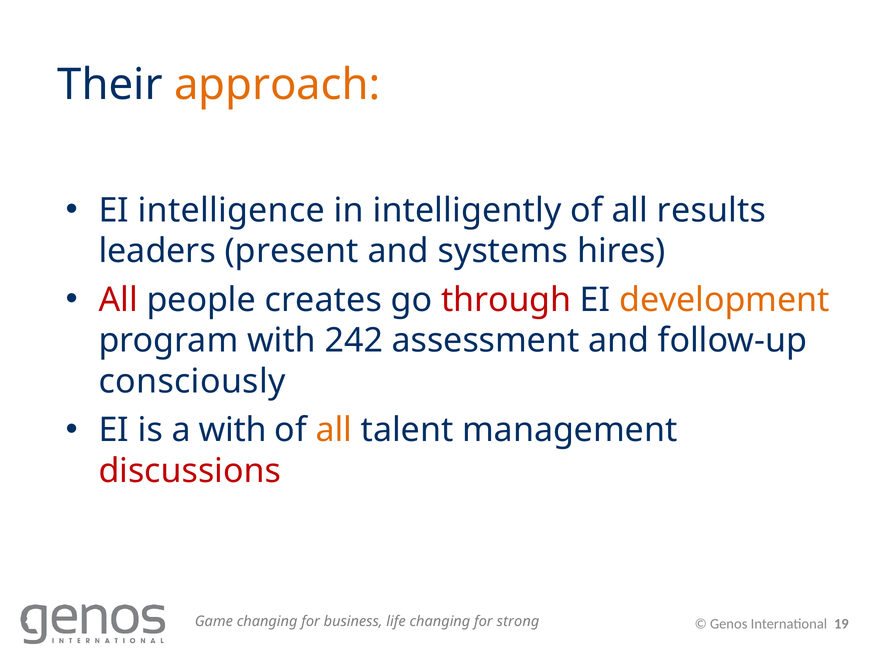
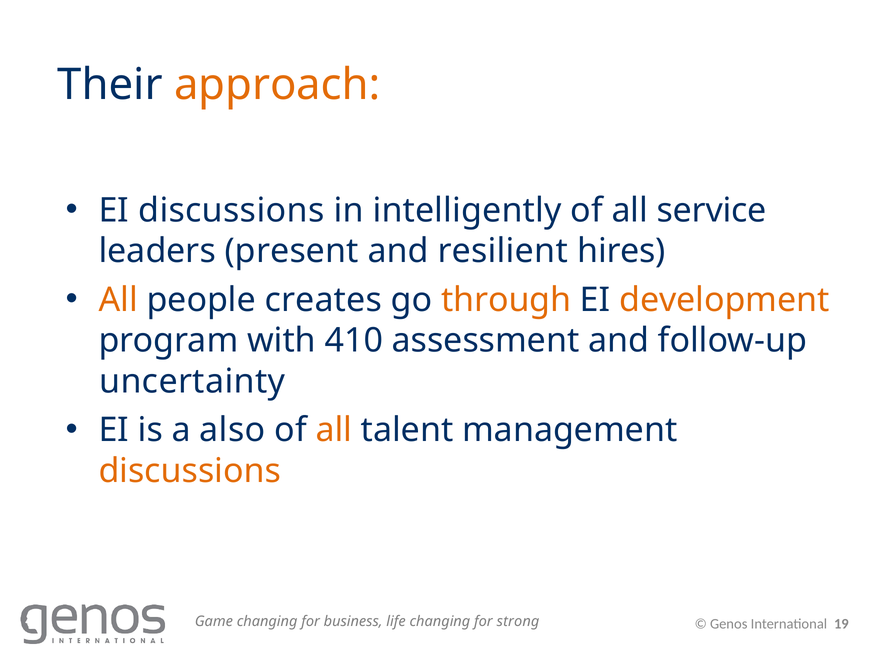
EI intelligence: intelligence -> discussions
results: results -> service
systems: systems -> resilient
All at (118, 300) colour: red -> orange
through colour: red -> orange
242: 242 -> 410
consciously: consciously -> uncertainty
a with: with -> also
discussions at (190, 471) colour: red -> orange
